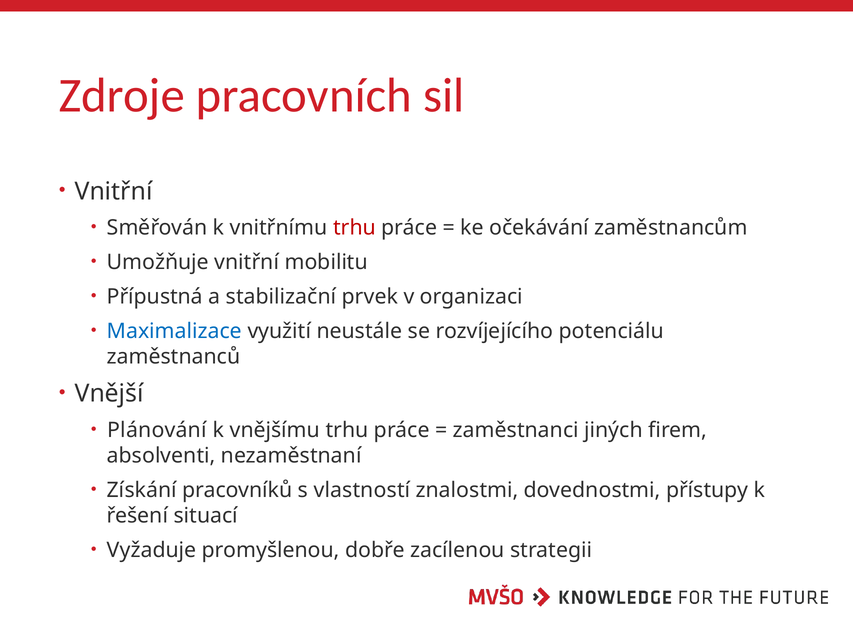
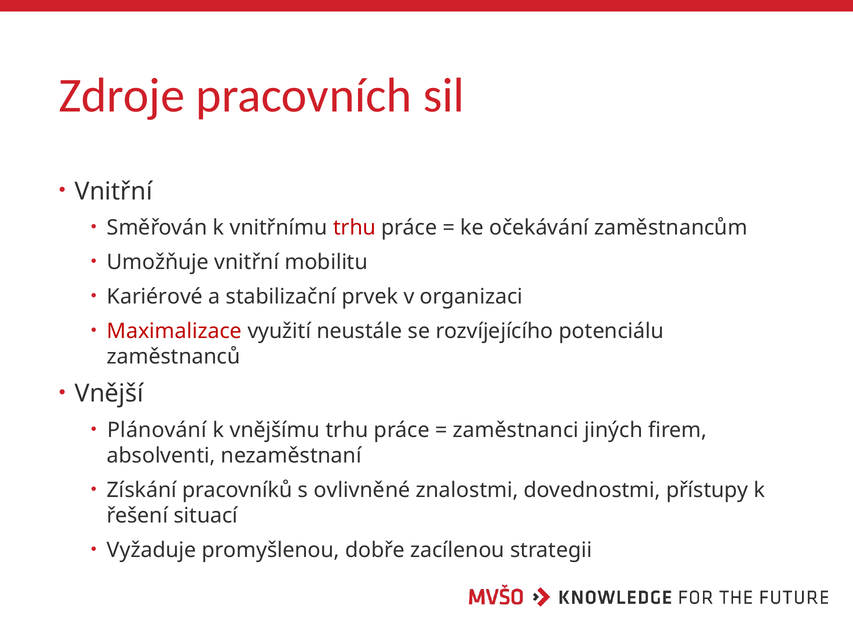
Přípustná: Přípustná -> Kariérové
Maximalizace colour: blue -> red
vlastností: vlastností -> ovlivněné
